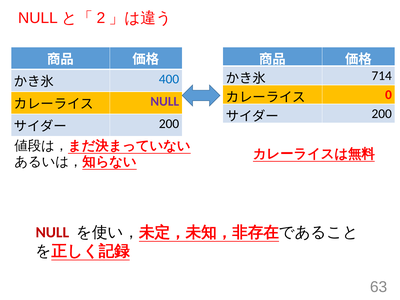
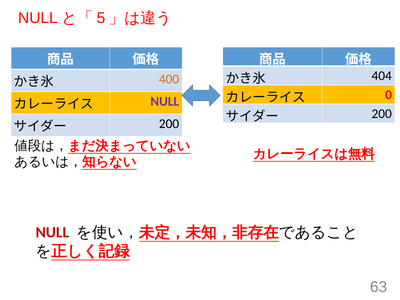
2: 2 -> 5
714: 714 -> 404
400 colour: blue -> orange
